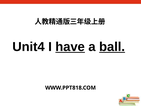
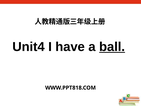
have underline: present -> none
